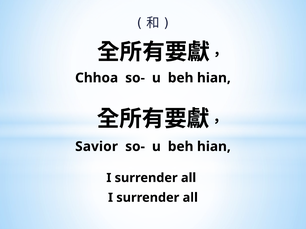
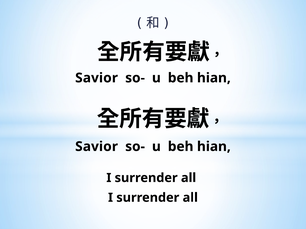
Chhoa at (97, 78): Chhoa -> Savior
